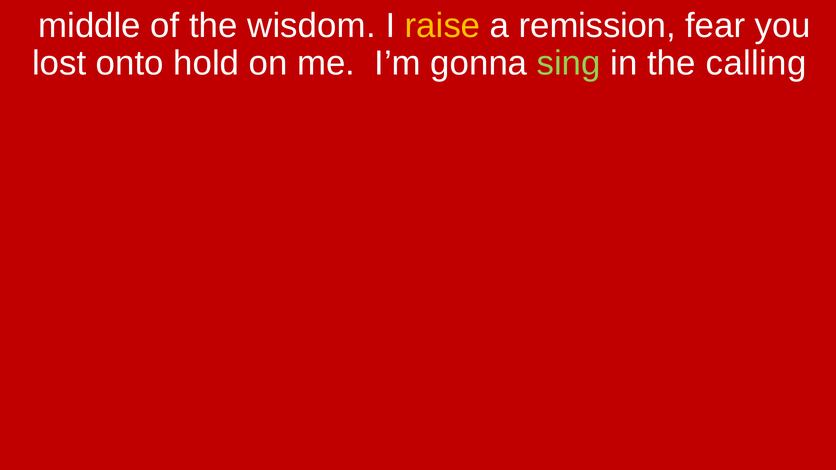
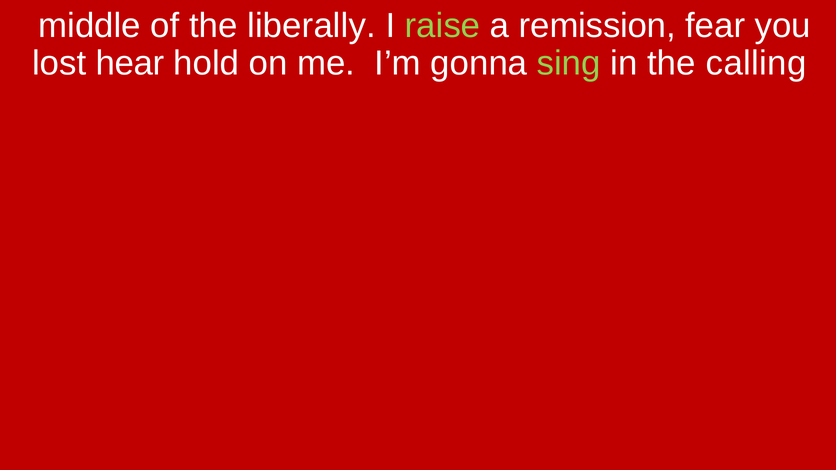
wisdom: wisdom -> liberally
raise colour: yellow -> light green
onto: onto -> hear
